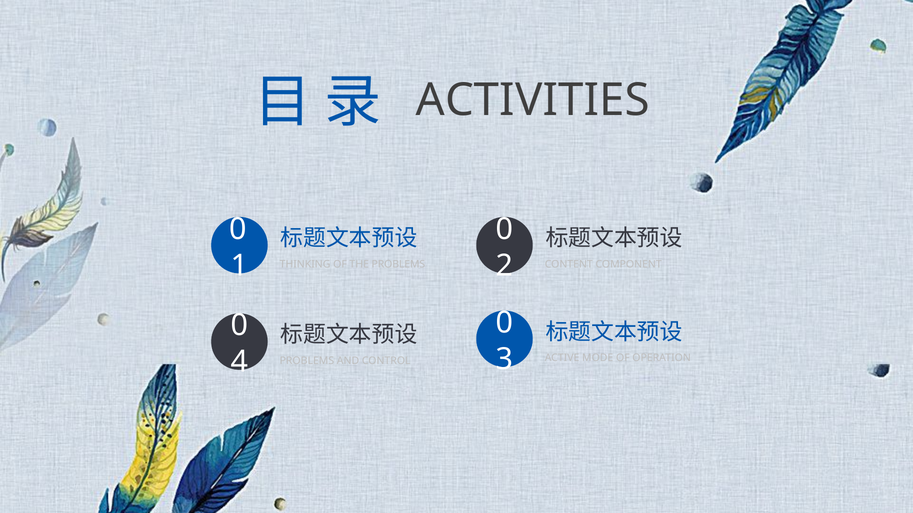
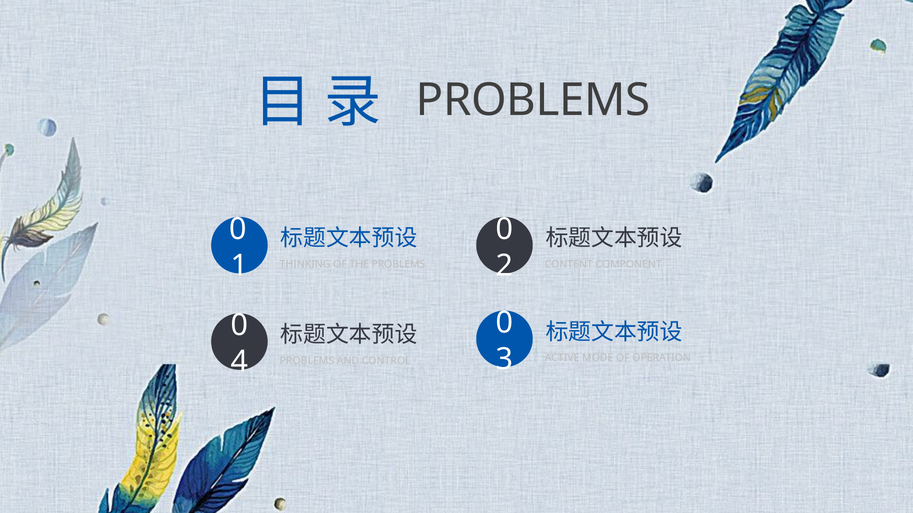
ACTIVITIES at (533, 100): ACTIVITIES -> PROBLEMS
